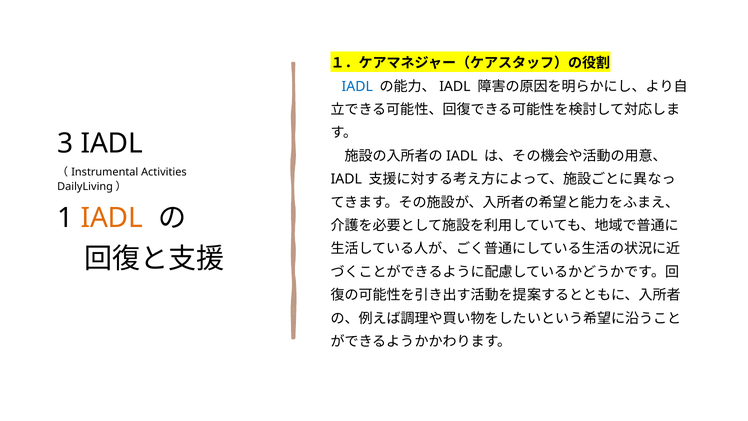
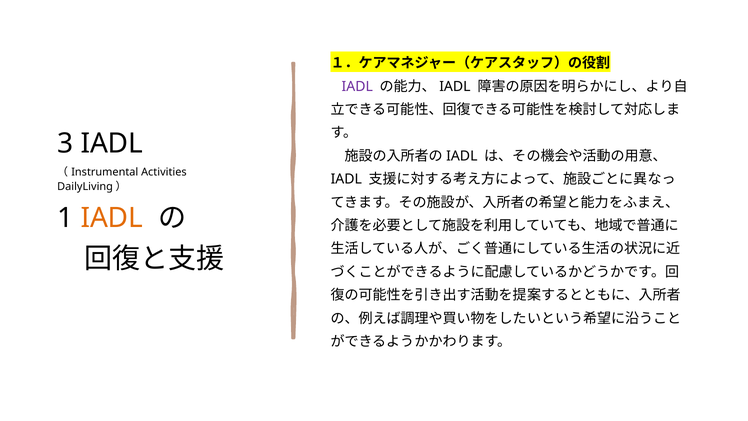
IADL at (357, 86) colour: blue -> purple
